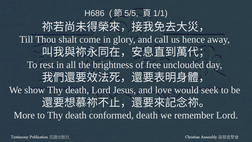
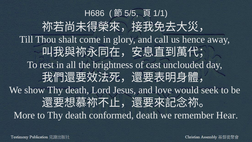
free: free -> cast
remember Lord: Lord -> Hear
